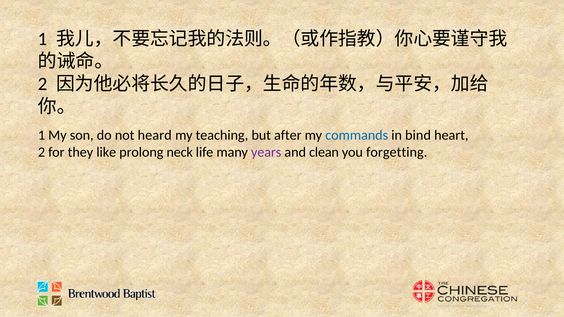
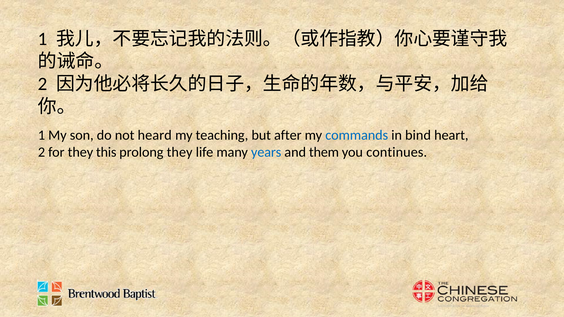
like: like -> this
prolong neck: neck -> they
years colour: purple -> blue
clean: clean -> them
forgetting: forgetting -> continues
